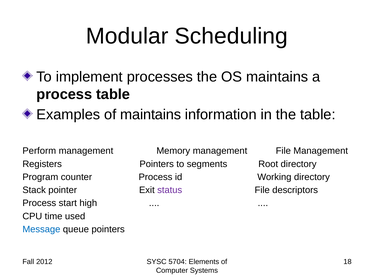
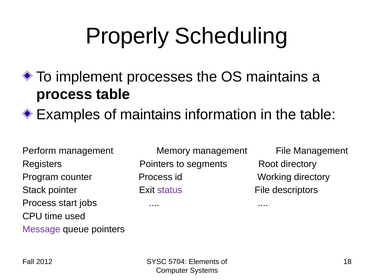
Modular: Modular -> Properly
high: high -> jobs
Message colour: blue -> purple
